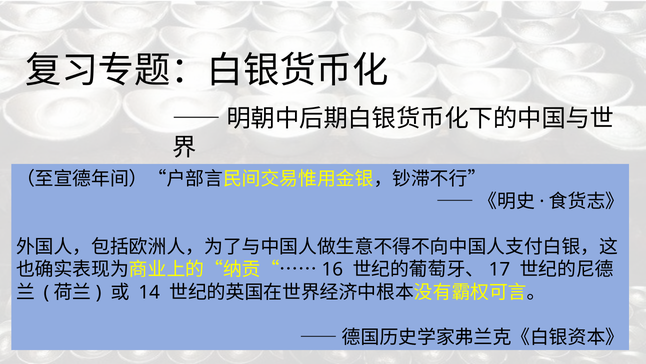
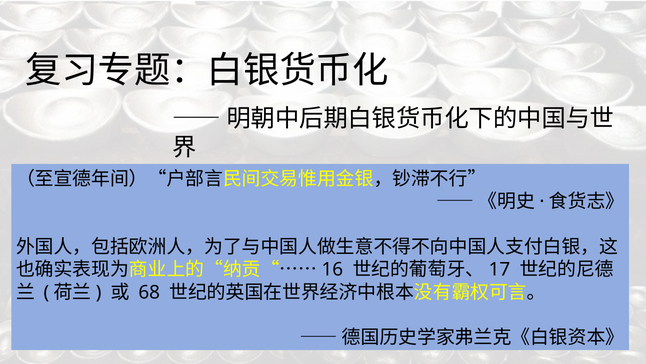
14: 14 -> 68
